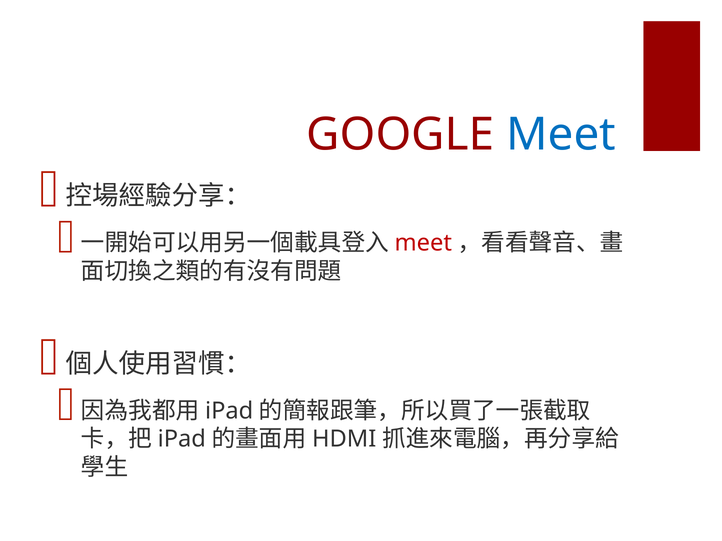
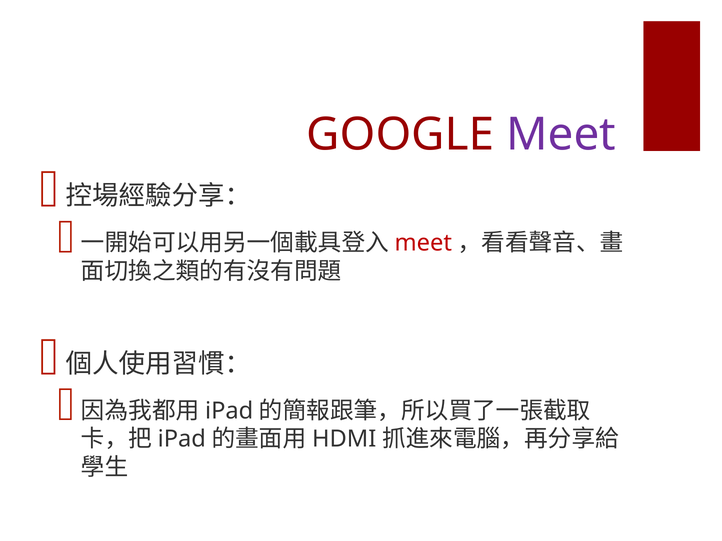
Meet at (561, 135) colour: blue -> purple
